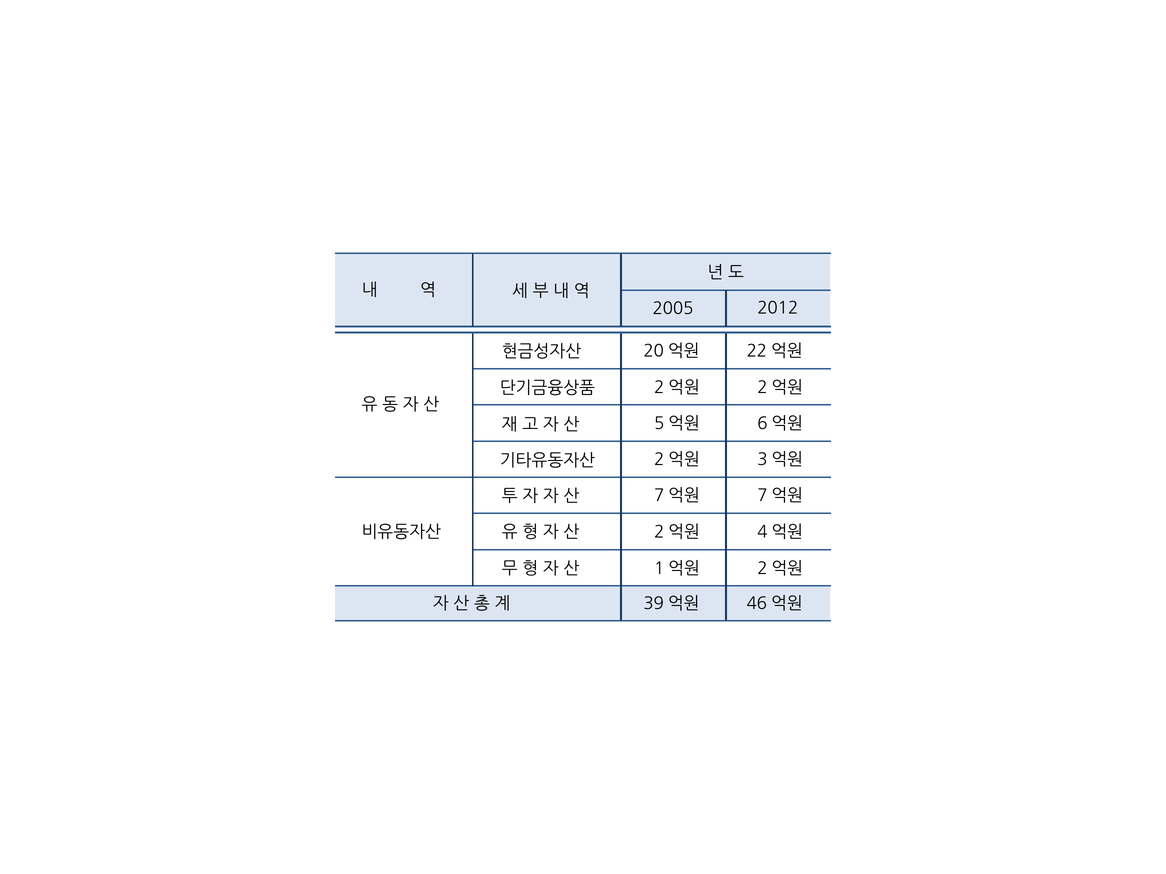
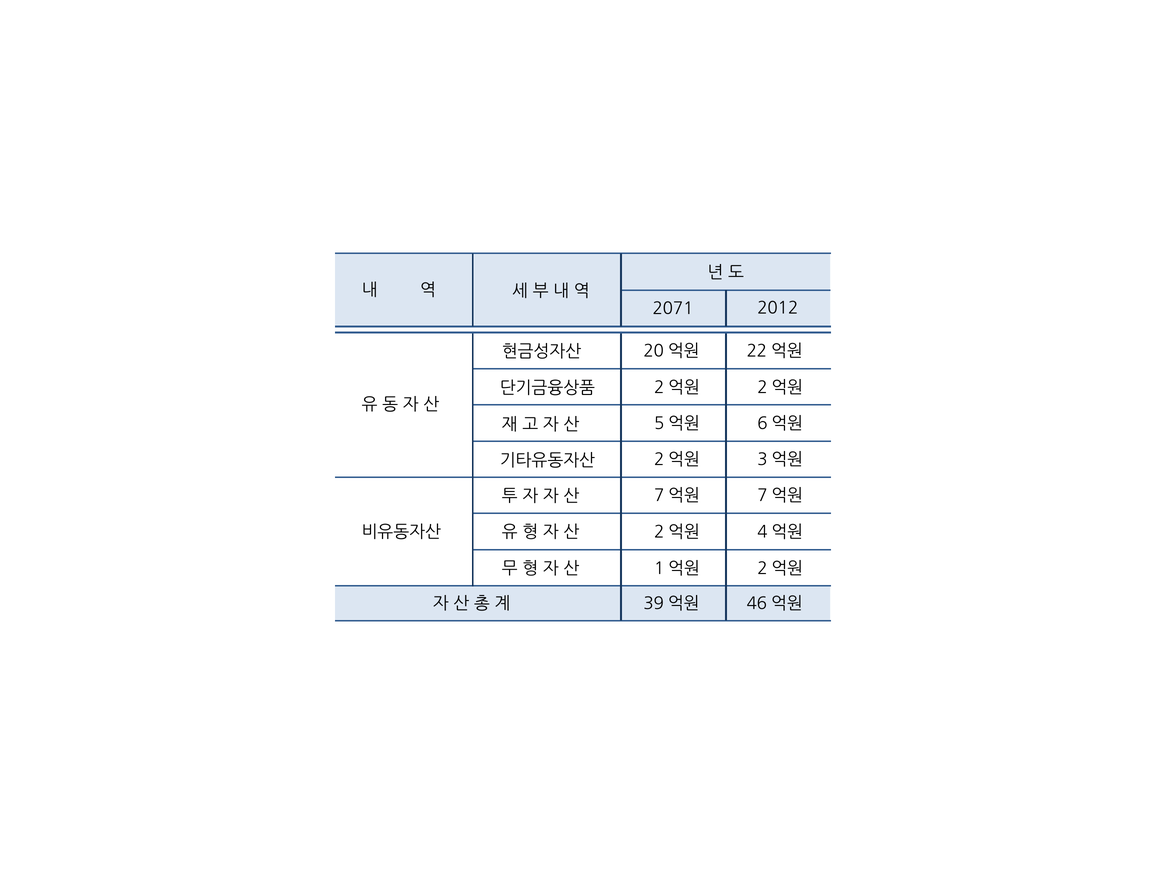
2005: 2005 -> 2071
